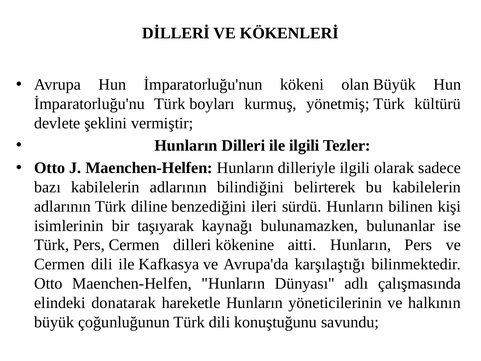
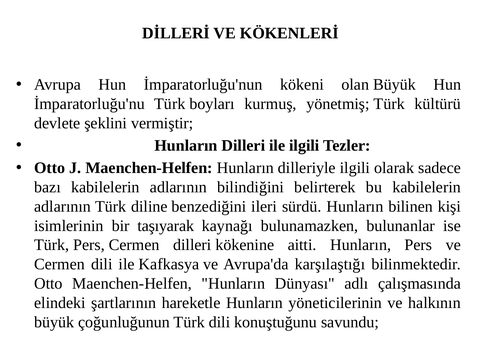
donatarak: donatarak -> şartlarının
